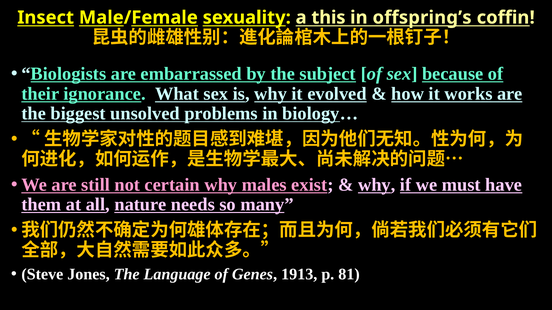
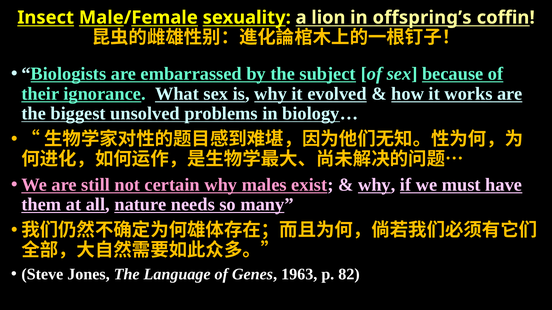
this: this -> lion
1913: 1913 -> 1963
81: 81 -> 82
